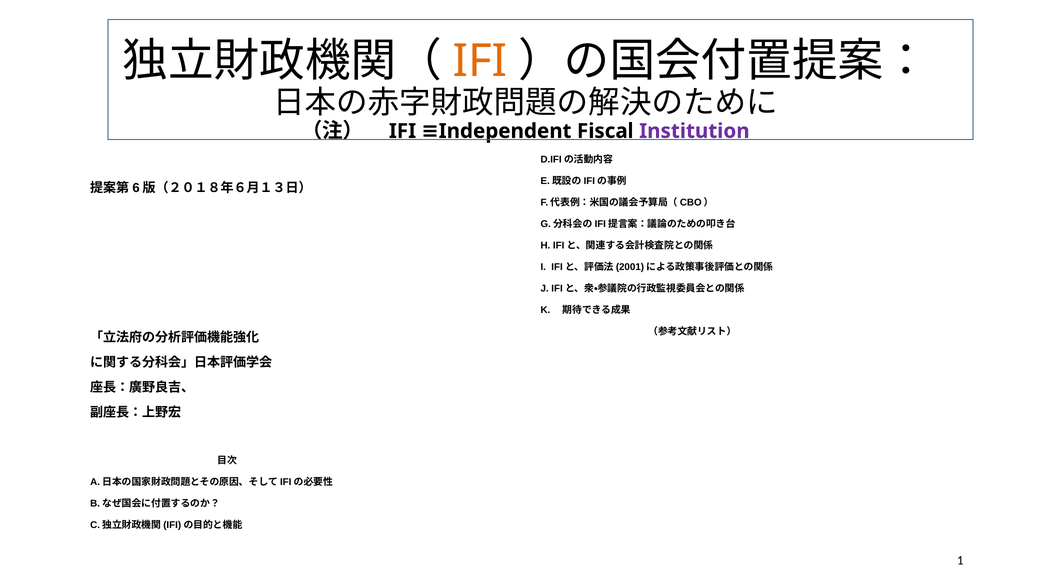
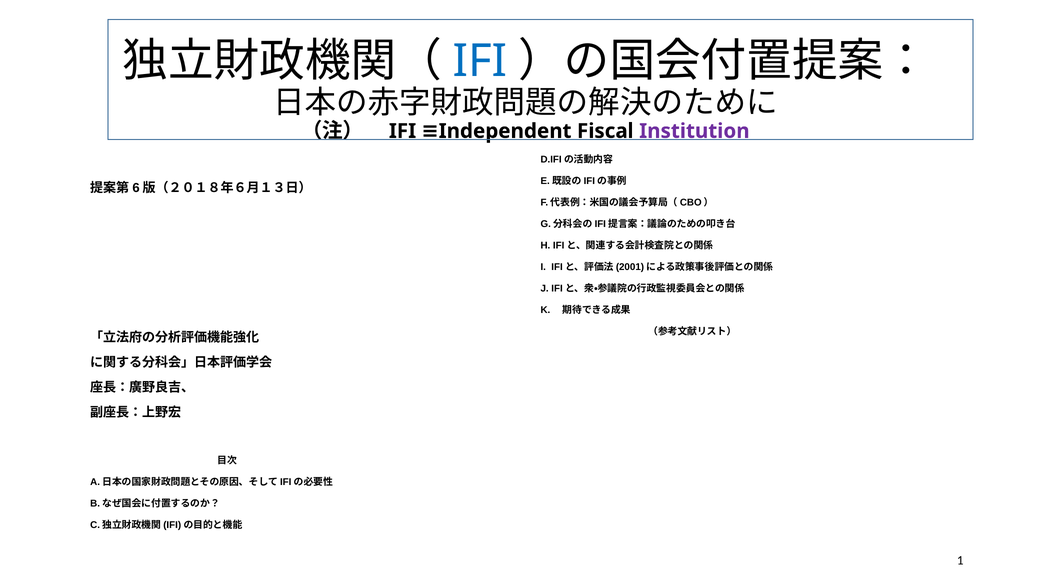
IFI at (480, 61) colour: orange -> blue
